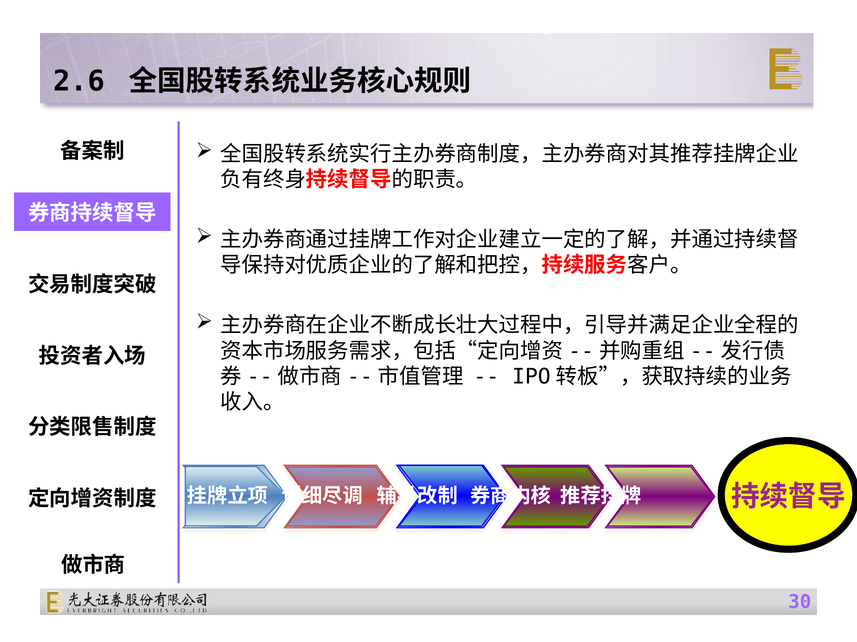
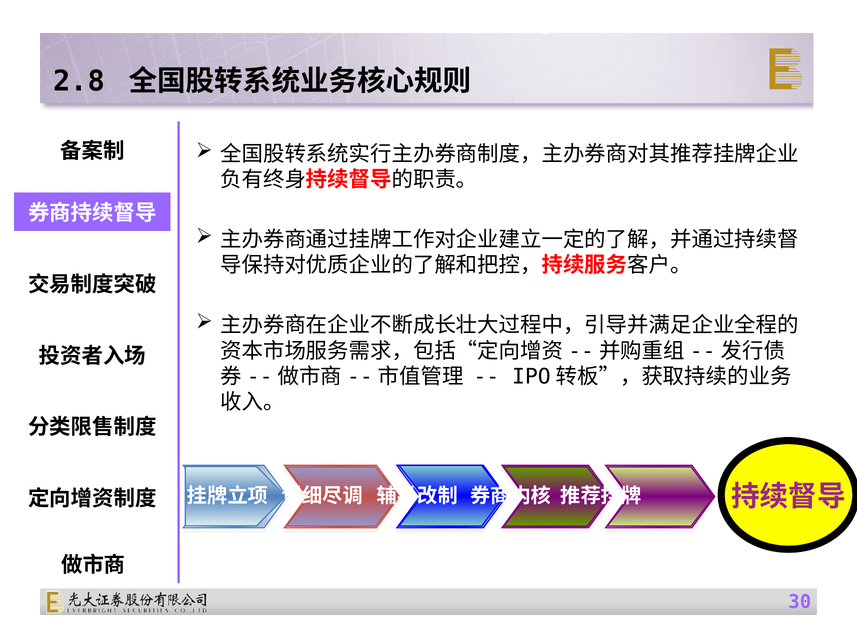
2.6: 2.6 -> 2.8
